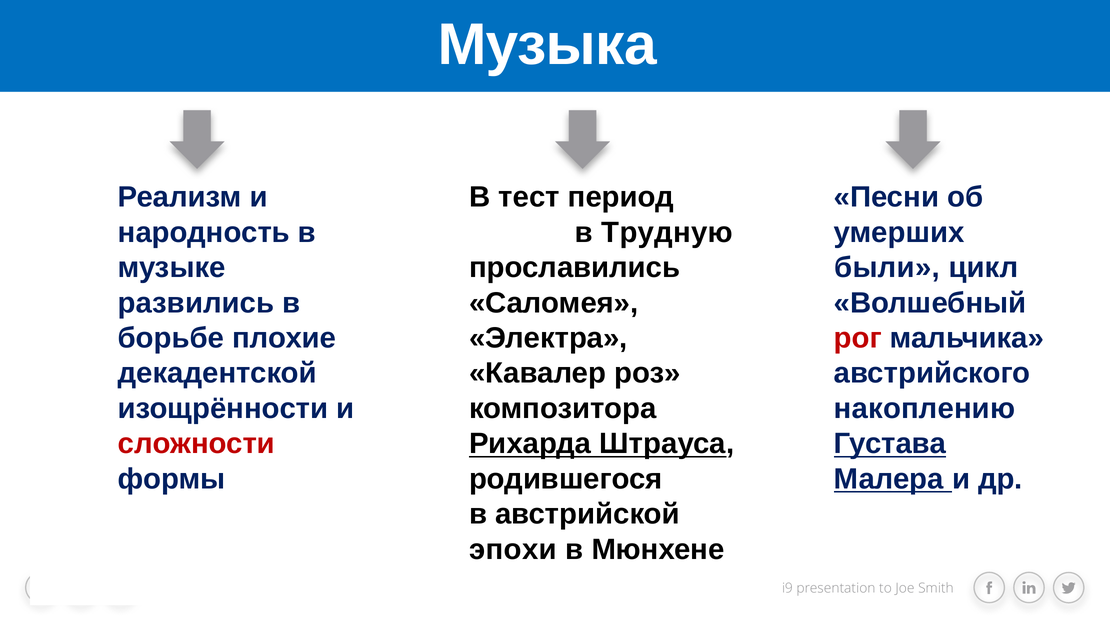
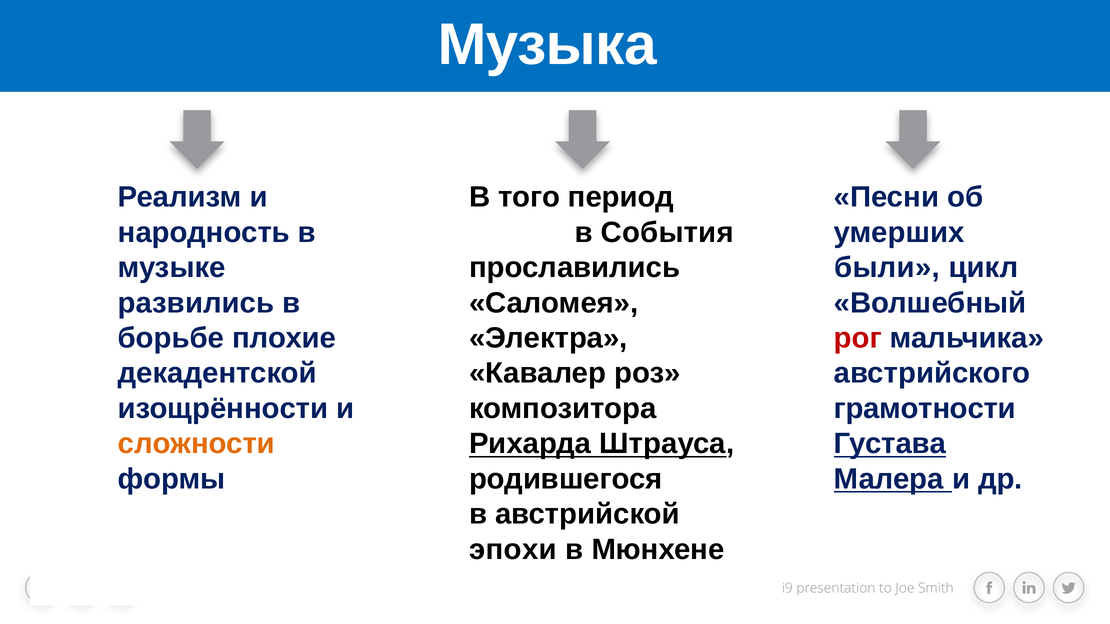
тест: тест -> того
Трудную: Трудную -> События
накоплению: накоплению -> грамотности
сложности colour: red -> orange
